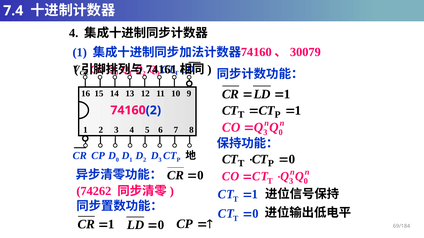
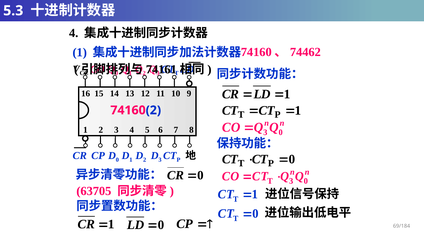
7.4: 7.4 -> 5.3
30079: 30079 -> 74462
74262: 74262 -> 63705
